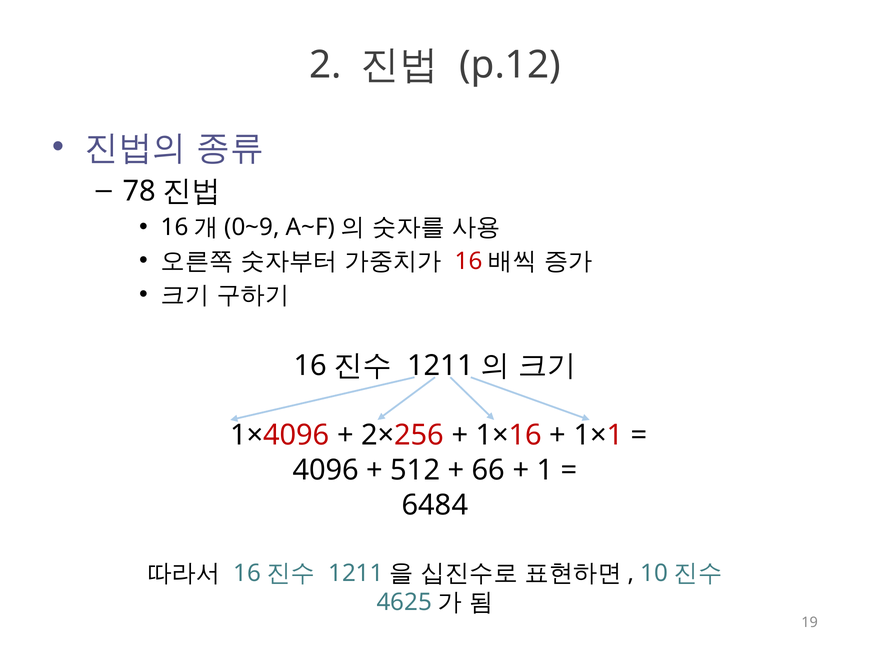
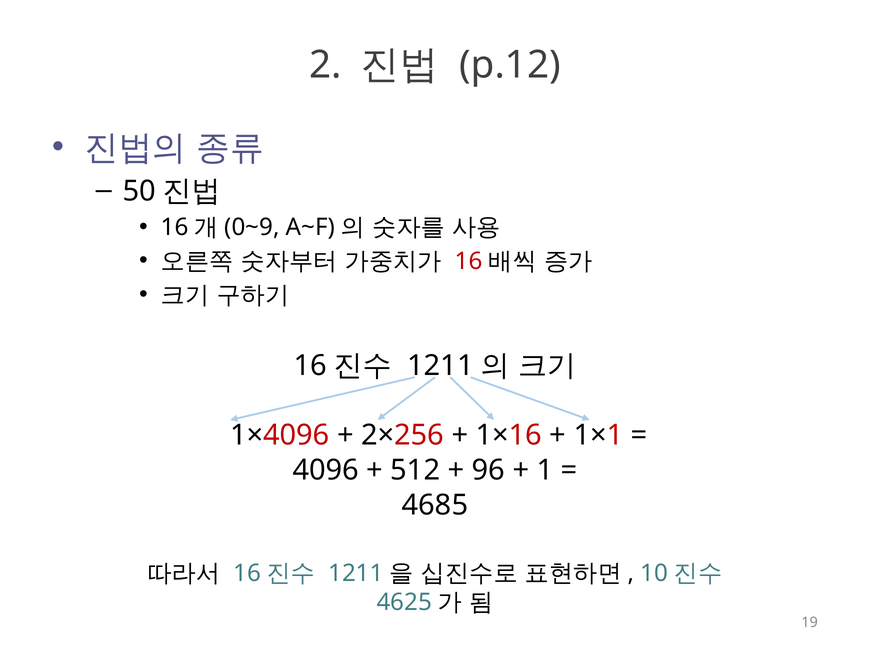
78: 78 -> 50
66: 66 -> 96
6484: 6484 -> 4685
